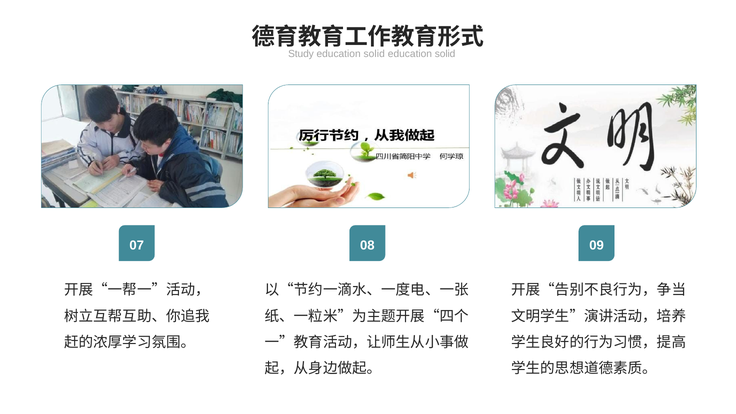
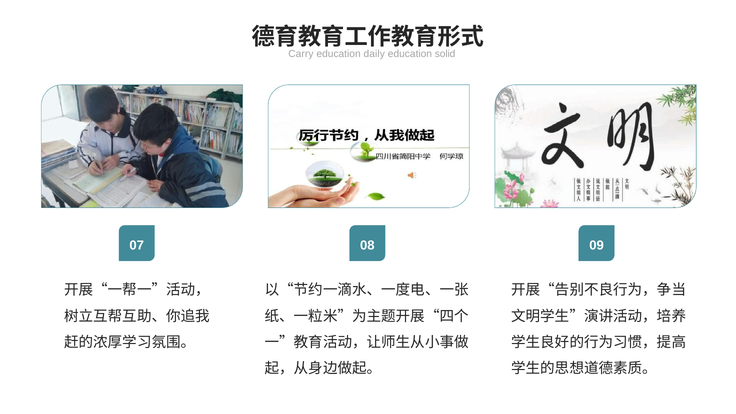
Study: Study -> Carry
solid at (374, 54): solid -> daily
